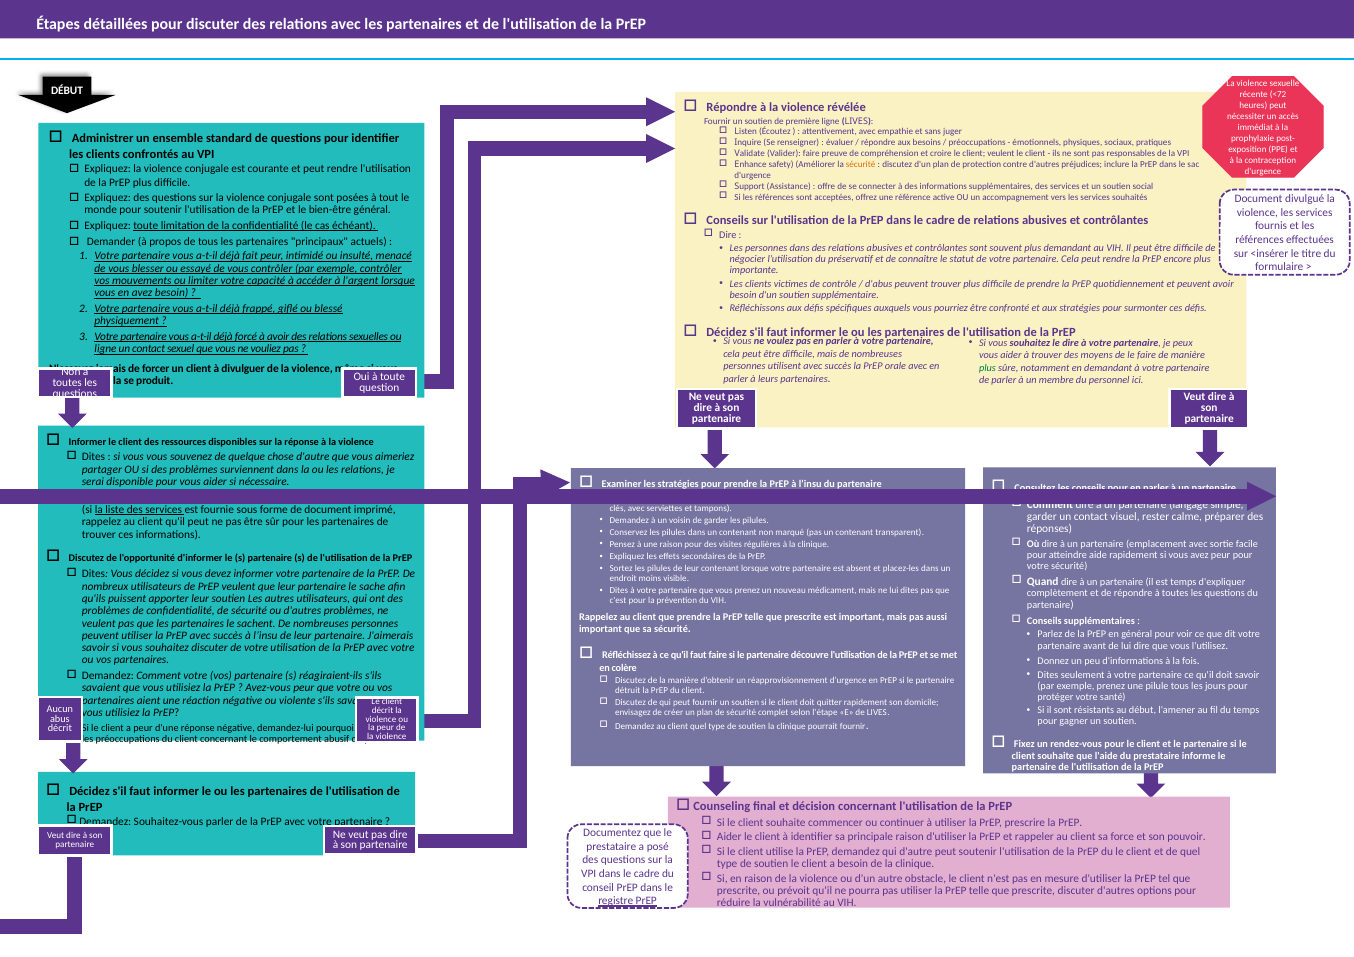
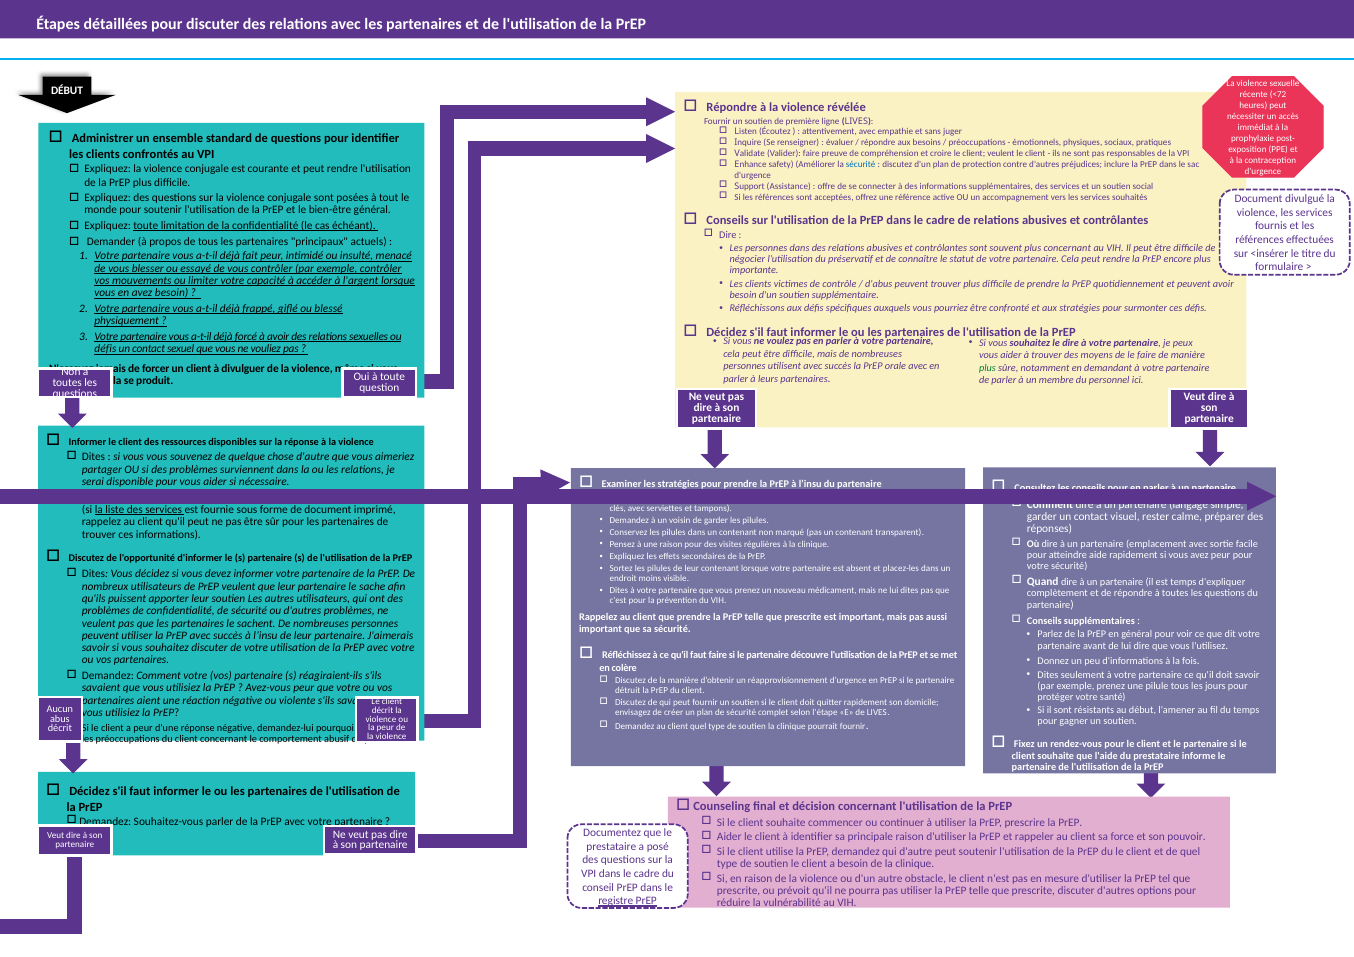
sécurité at (861, 165) colour: orange -> blue
plus demandant: demandant -> concernant
ligne at (106, 349): ligne -> défis
